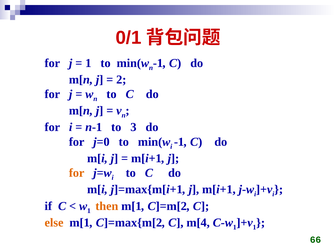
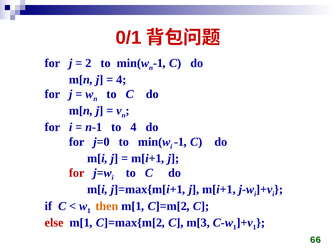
1 at (88, 63): 1 -> 2
2 at (121, 80): 2 -> 4
to 3: 3 -> 4
for at (77, 173) colour: orange -> red
else colour: orange -> red
m[4: m[4 -> m[3
